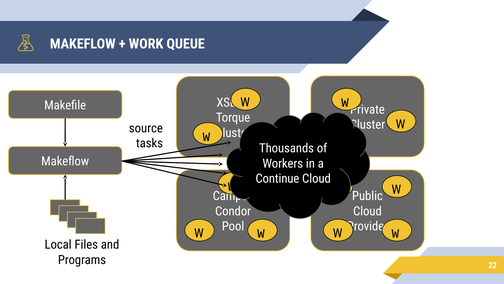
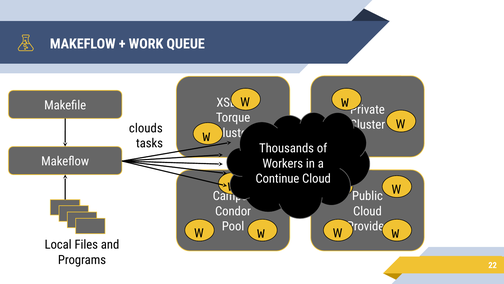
source: source -> clouds
